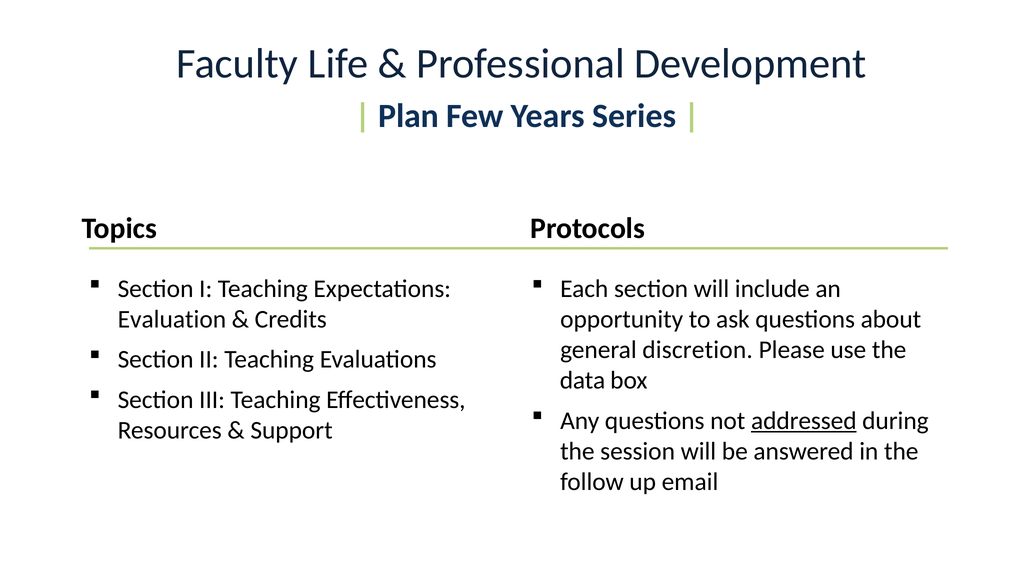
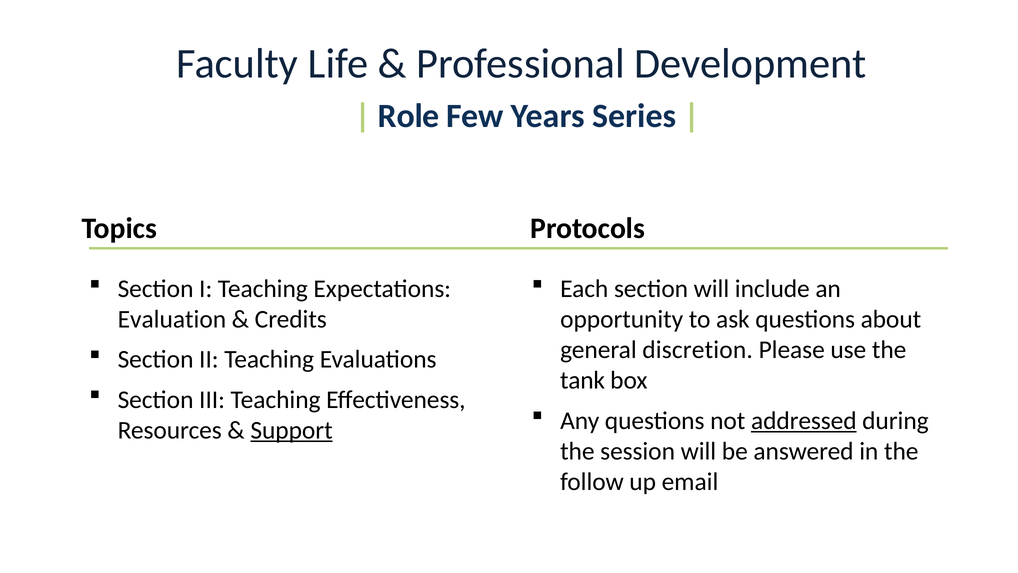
Plan: Plan -> Role
data: data -> tank
Support underline: none -> present
